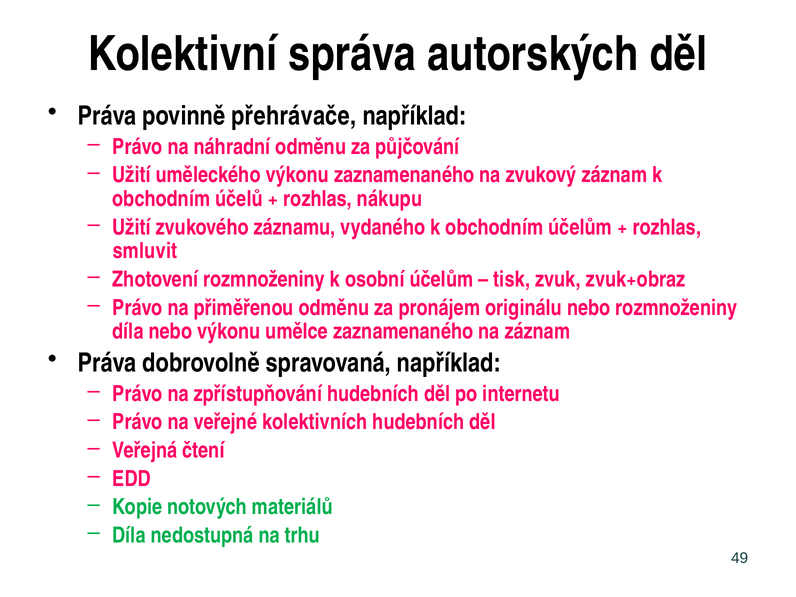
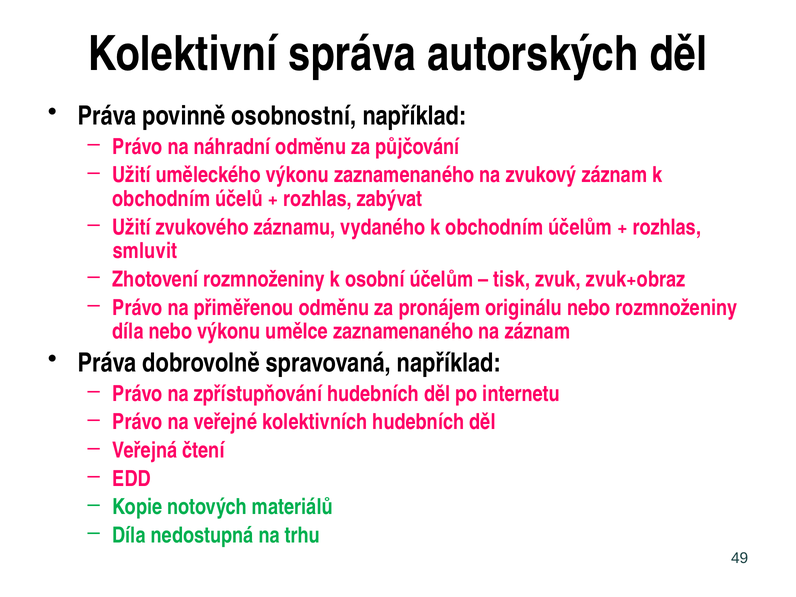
přehrávače: přehrávače -> osobnostní
nákupu: nákupu -> zabývat
